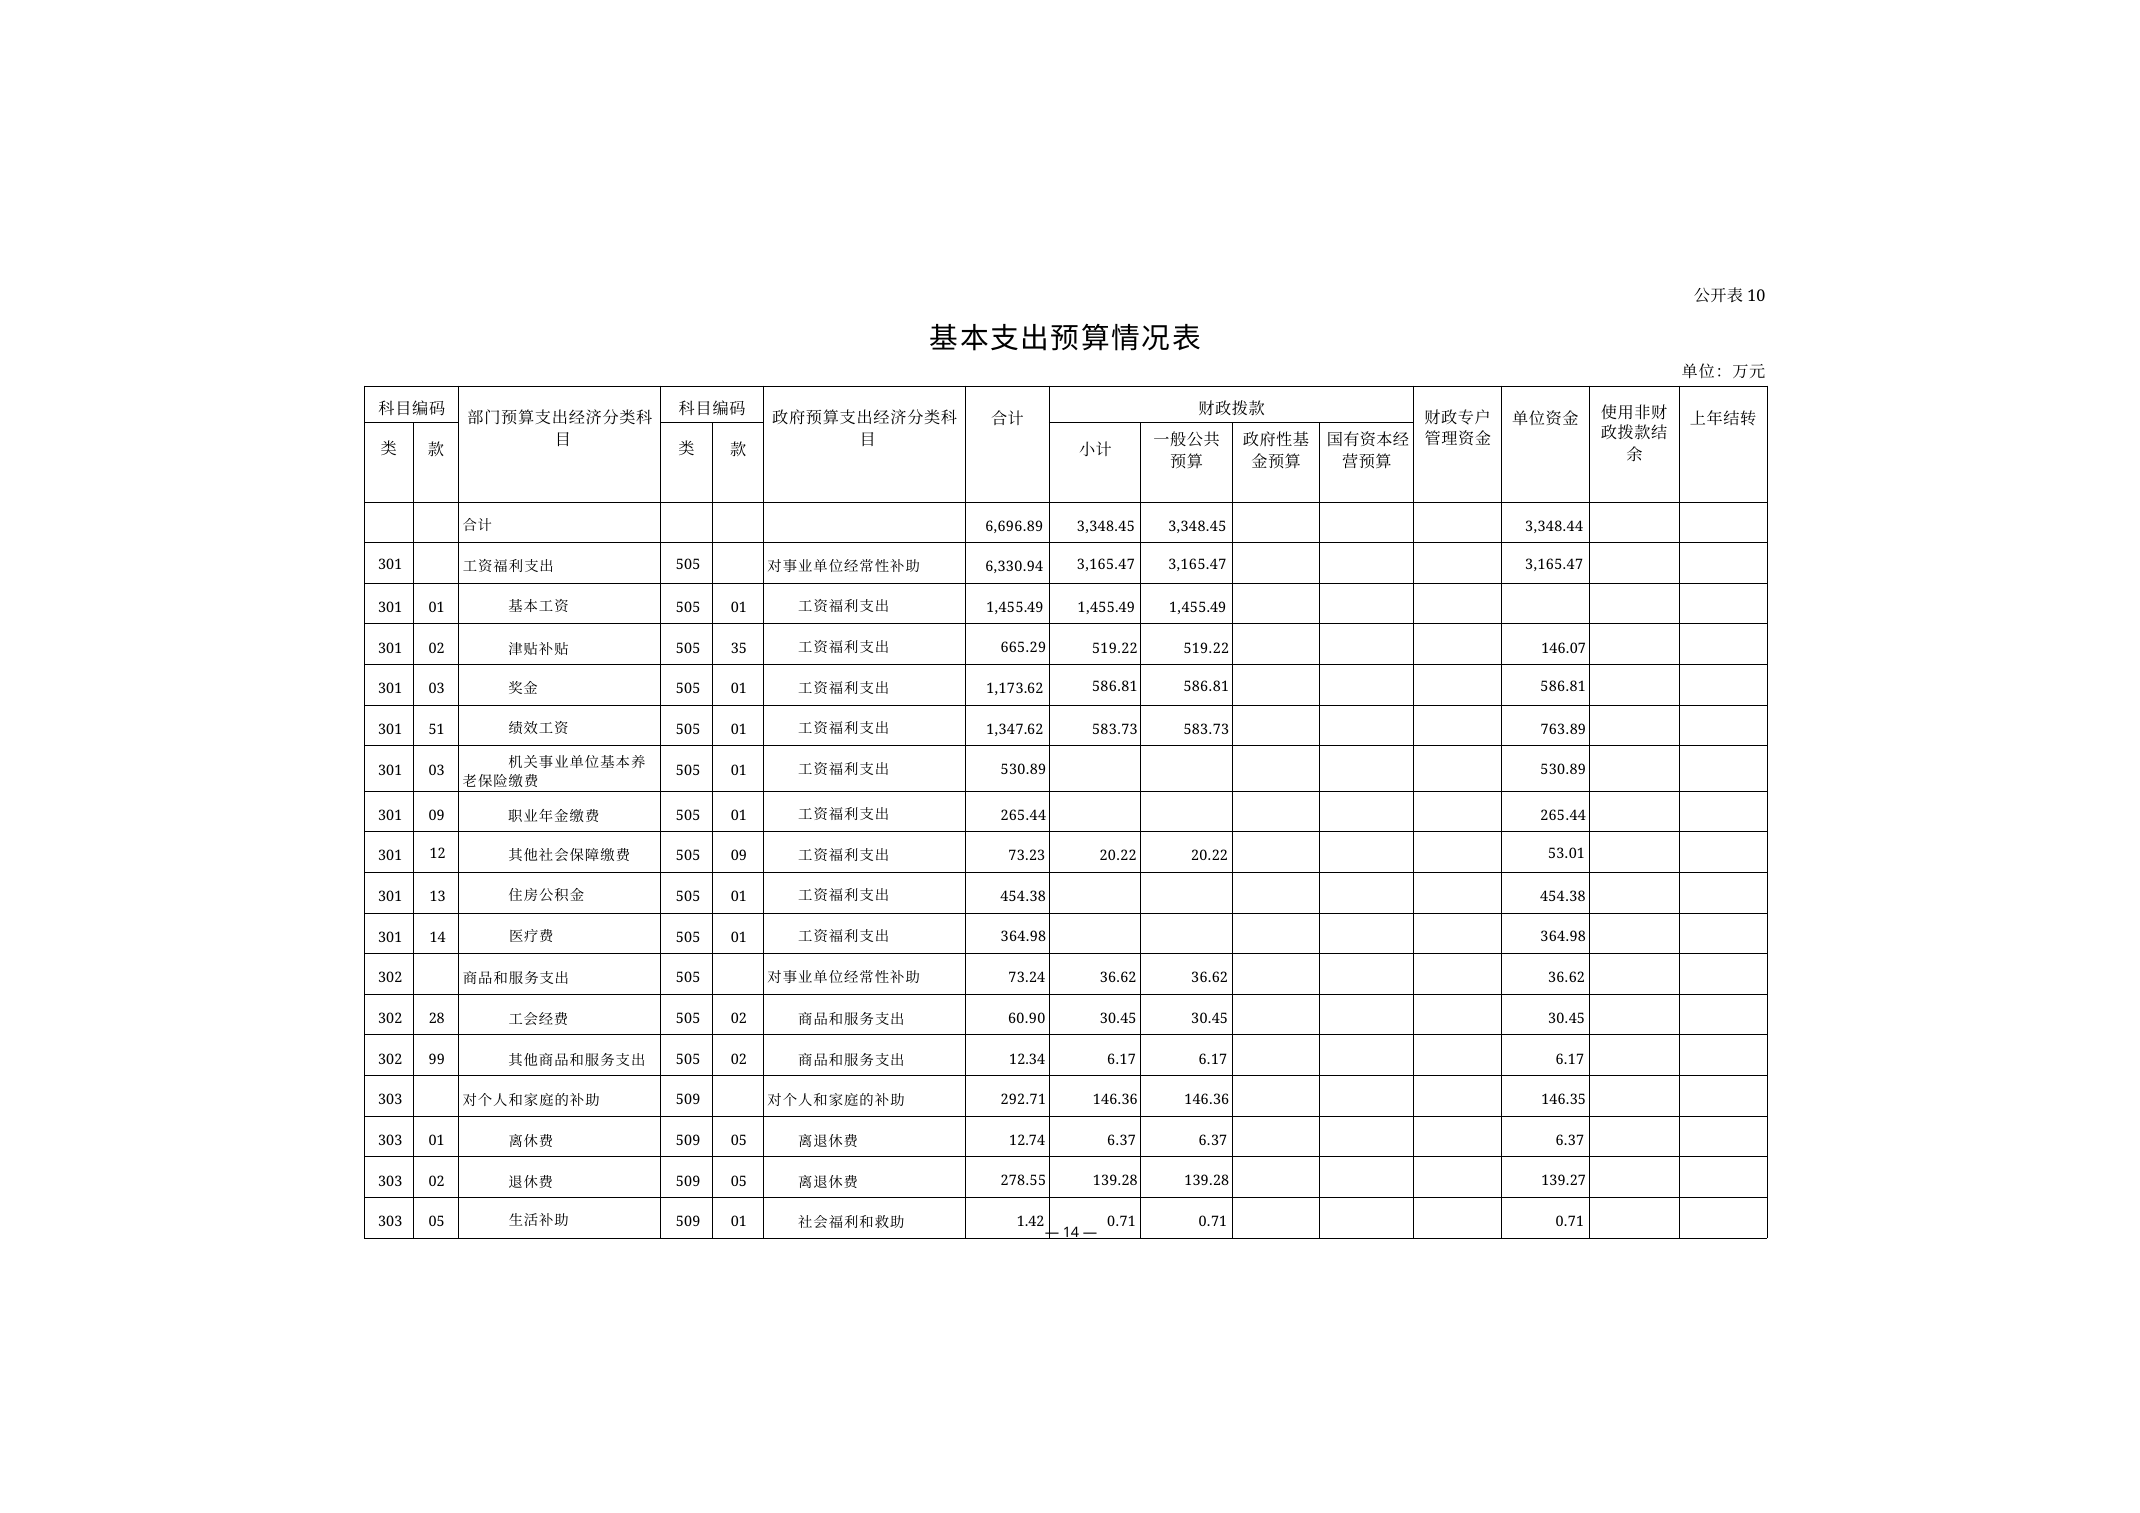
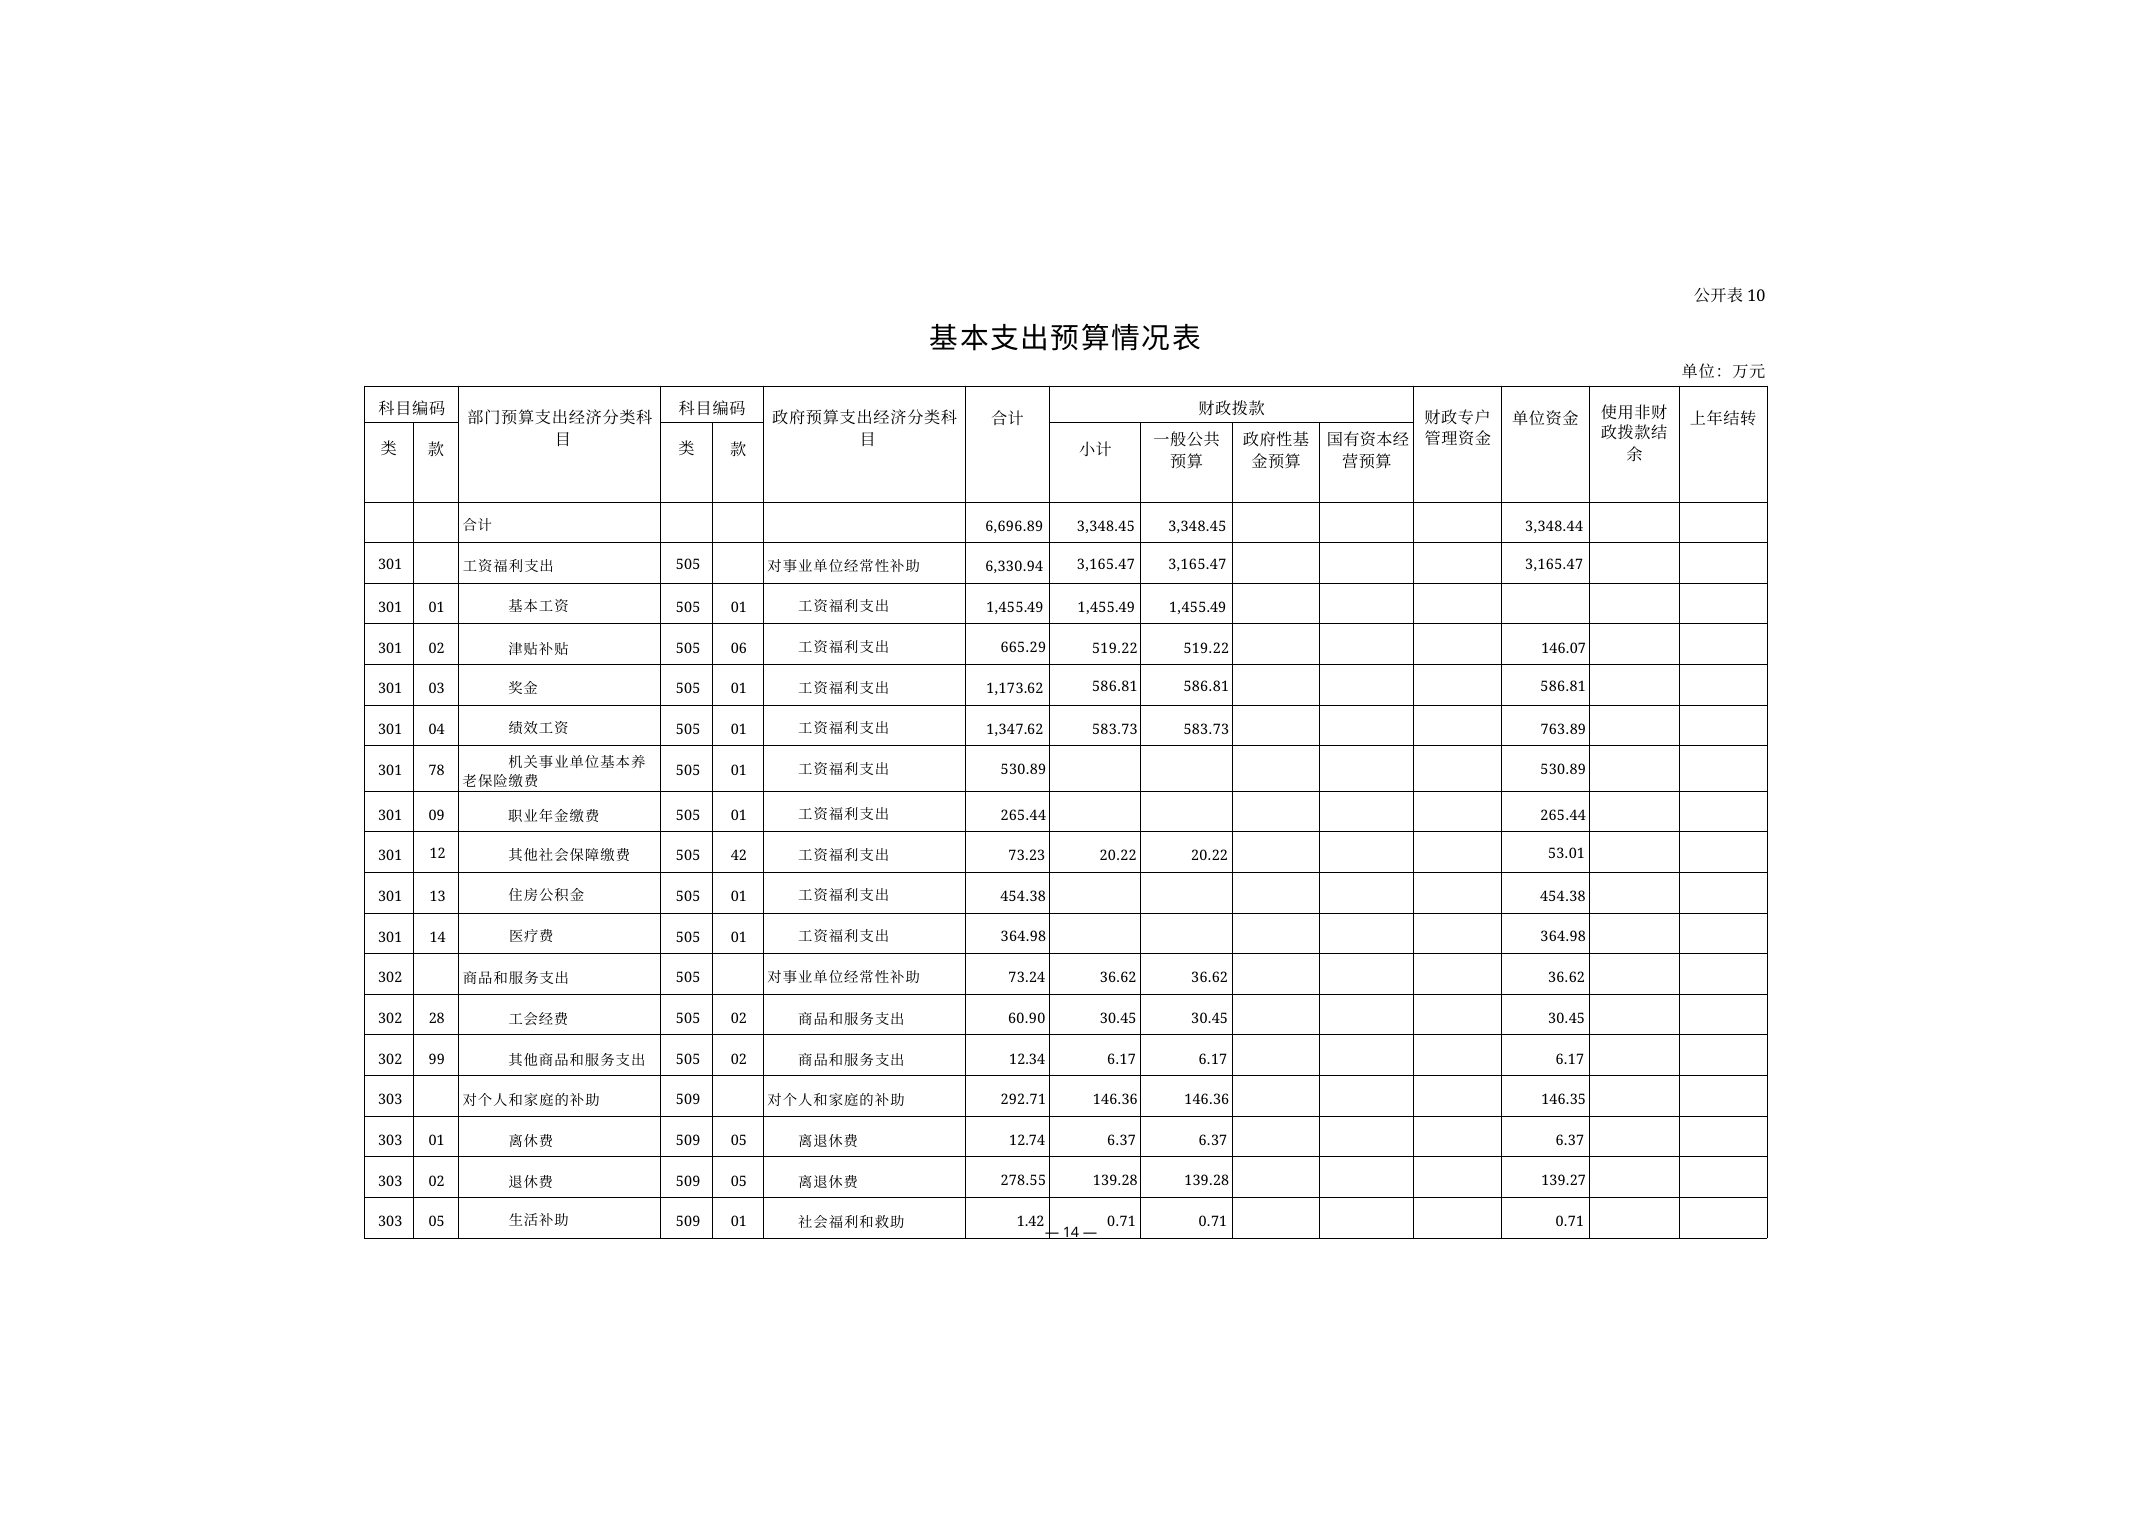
35: 35 -> 06
51: 51 -> 04
03 at (437, 770): 03 -> 78
505 09: 09 -> 42
